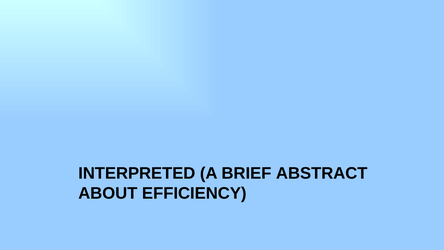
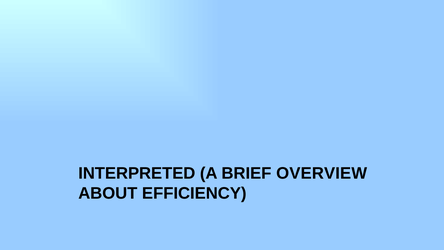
ABSTRACT: ABSTRACT -> OVERVIEW
